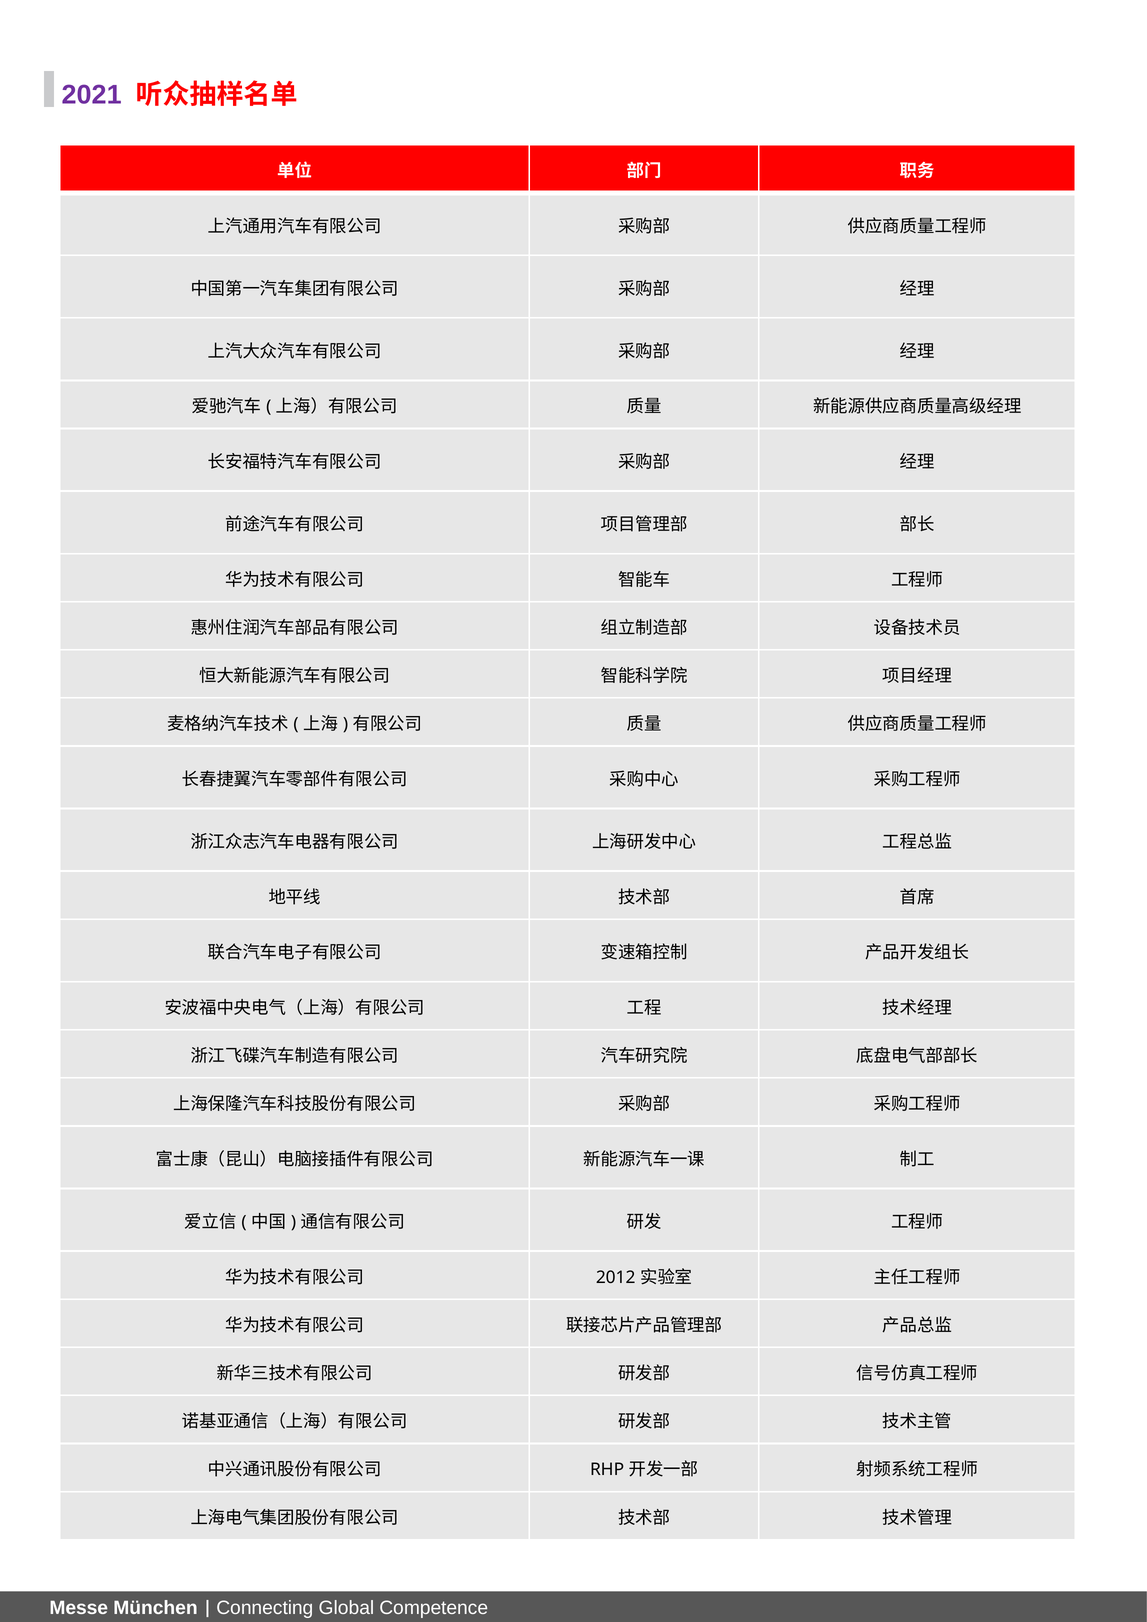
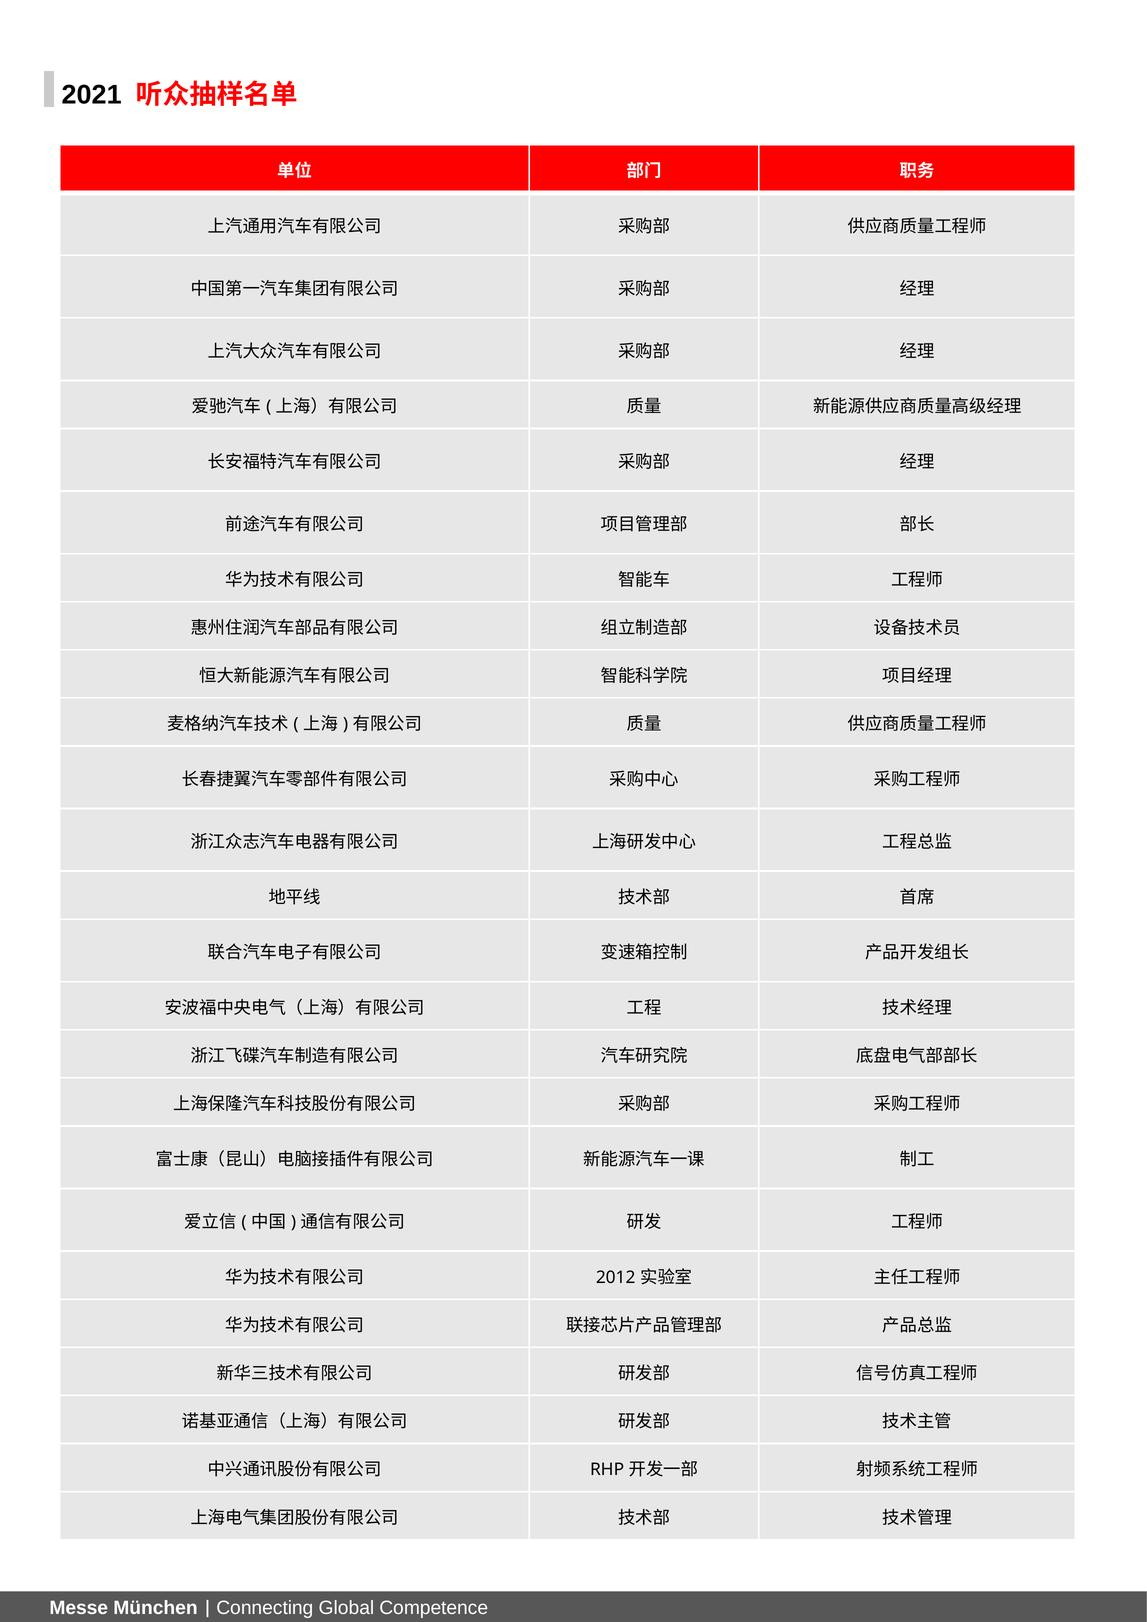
2021 colour: purple -> black
